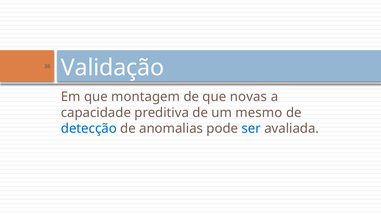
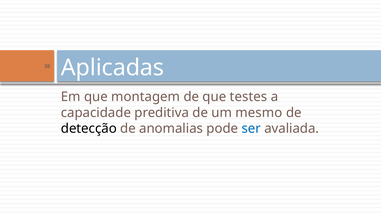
Validação: Validação -> Aplicadas
novas: novas -> testes
detecção colour: blue -> black
